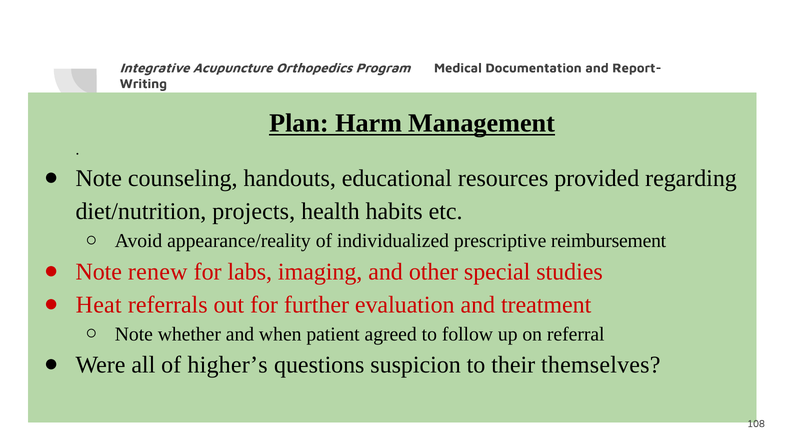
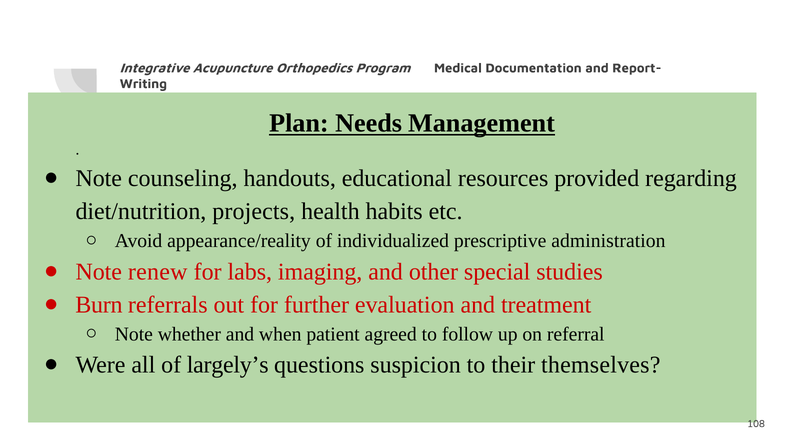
Harm: Harm -> Needs
reimbursement: reimbursement -> administration
Heat: Heat -> Burn
higher’s: higher’s -> largely’s
